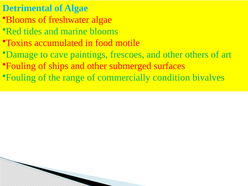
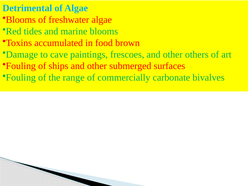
motile: motile -> brown
condition: condition -> carbonate
